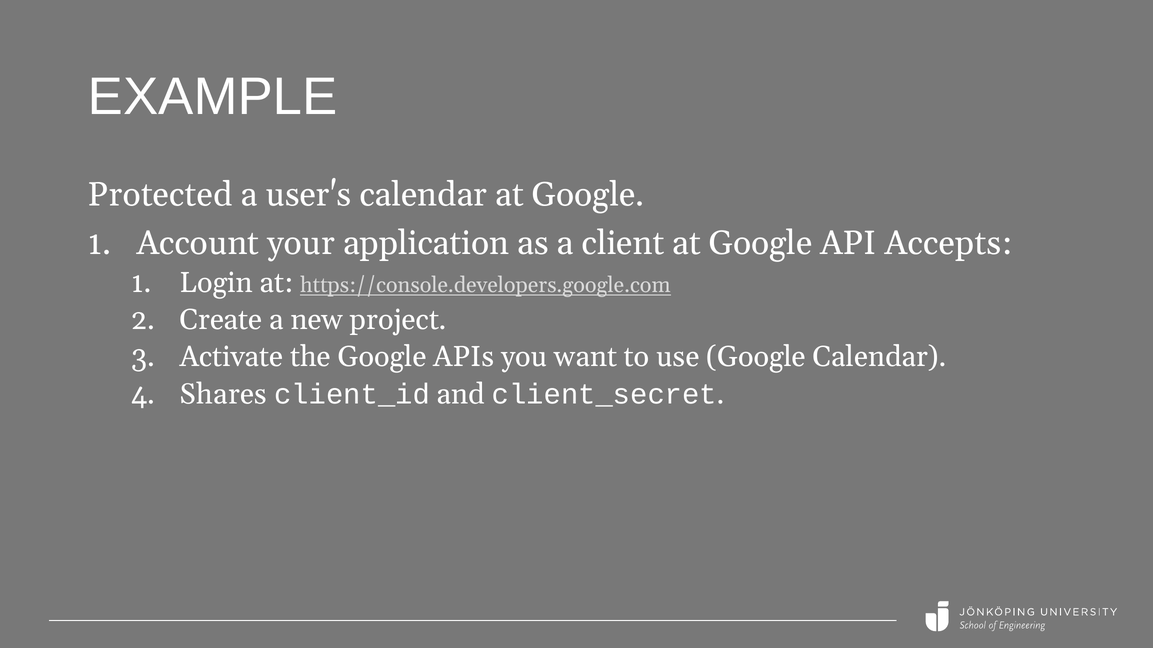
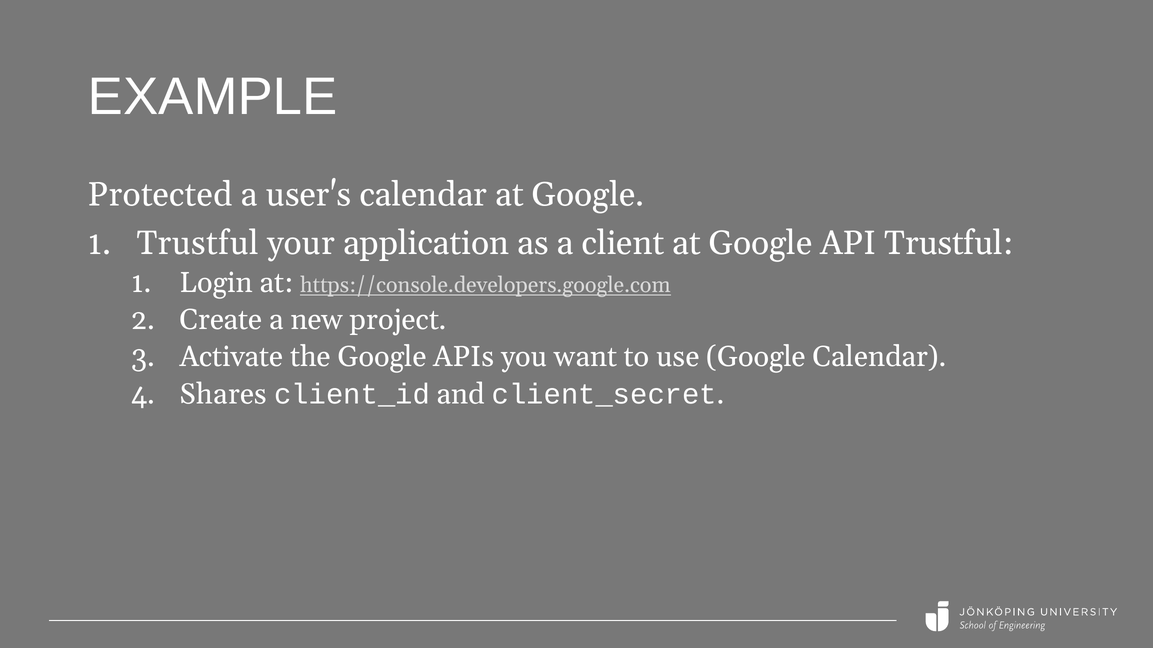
Account at (198, 243): Account -> Trustful
API Accepts: Accepts -> Trustful
